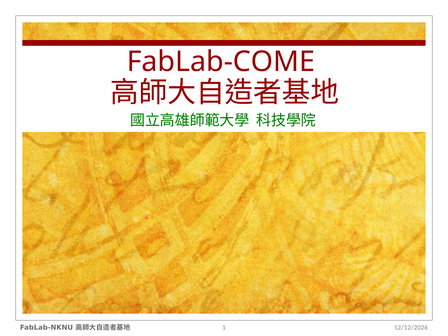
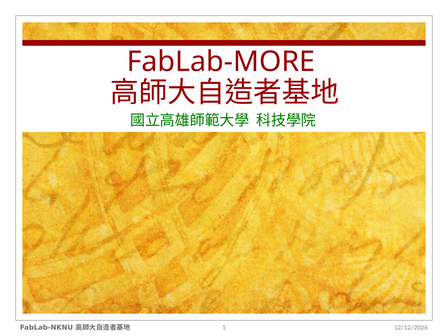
FabLab-COME: FabLab-COME -> FabLab-MORE
